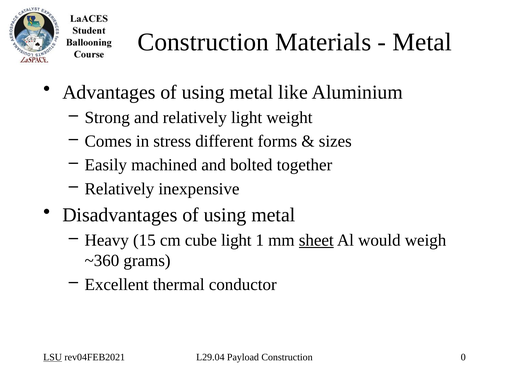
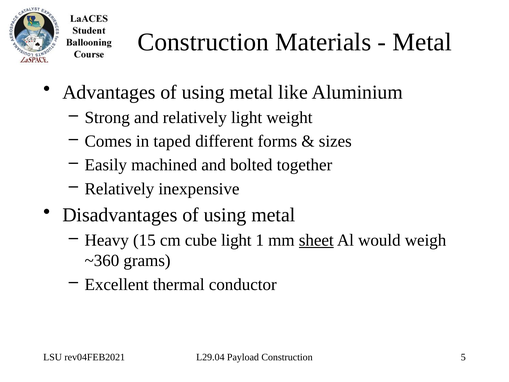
stress: stress -> taped
LSU underline: present -> none
0: 0 -> 5
